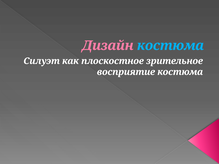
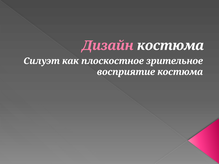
костюма at (170, 46) colour: light blue -> white
